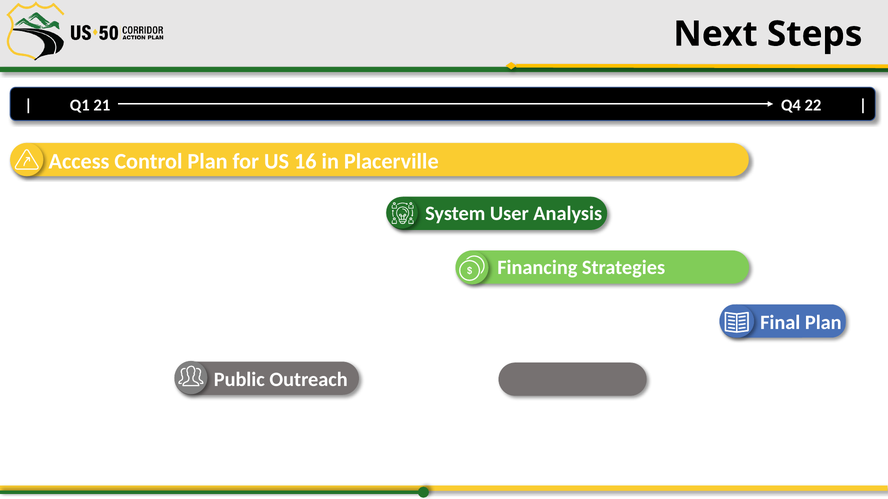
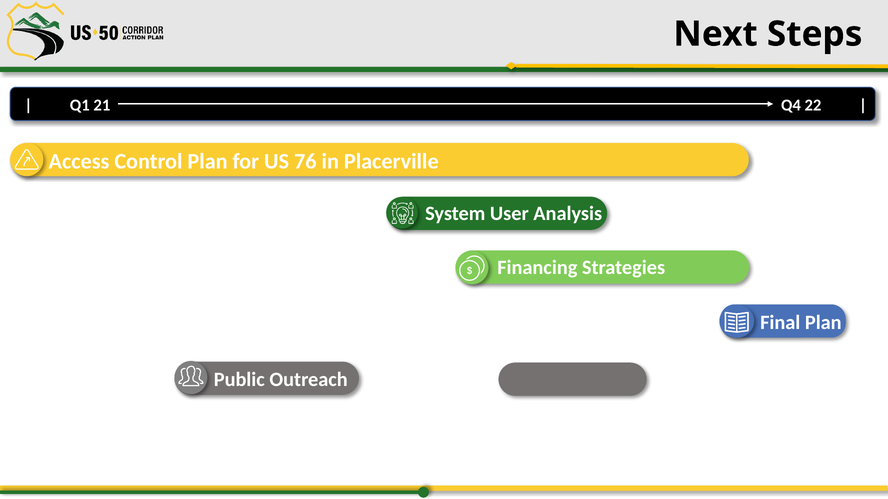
16: 16 -> 76
